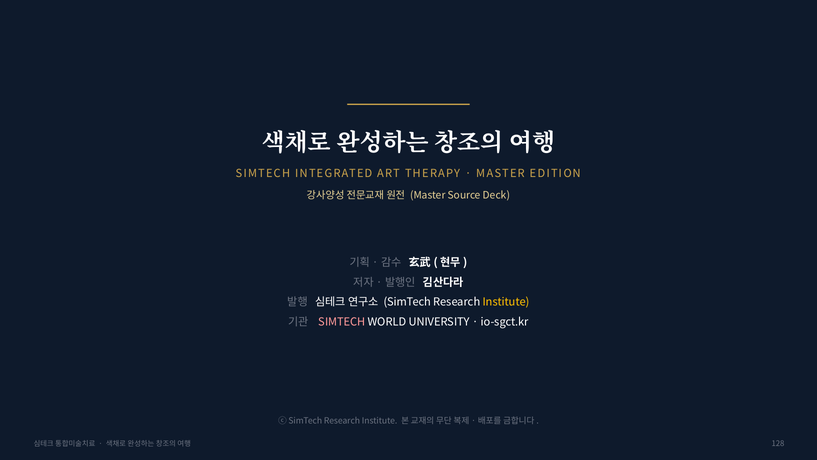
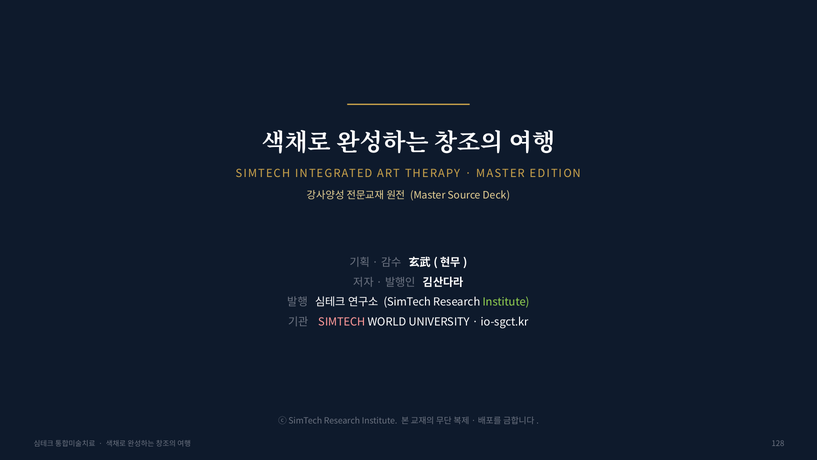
Institute at (506, 302) colour: yellow -> light green
